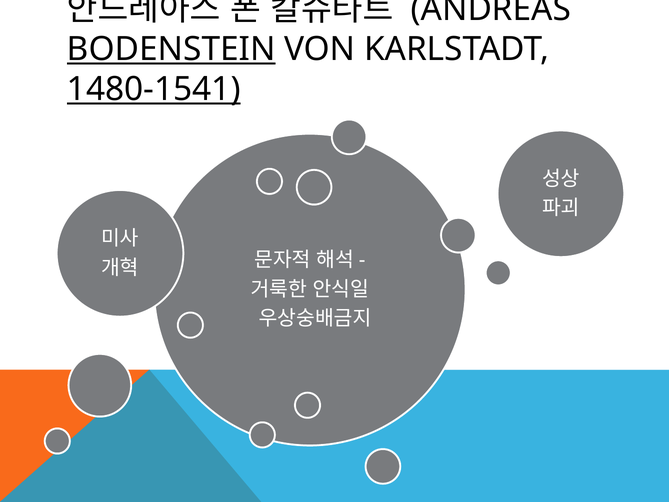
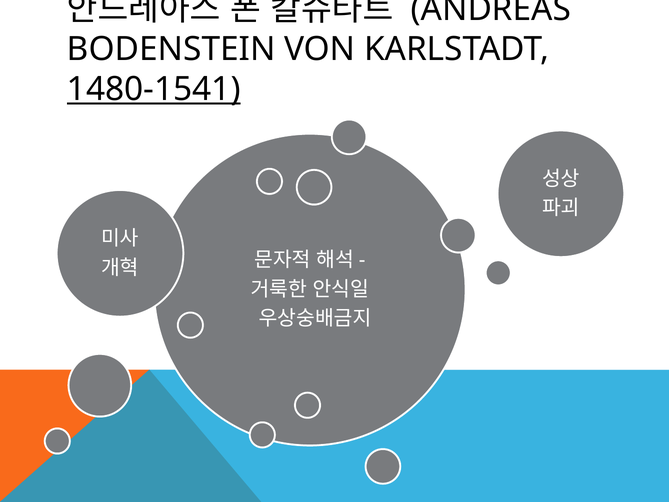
BODENSTEIN underline: present -> none
